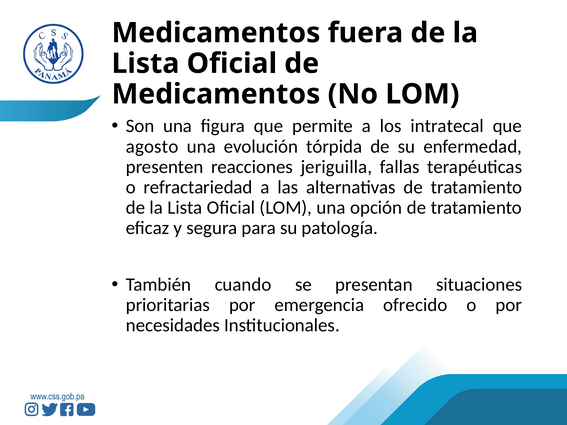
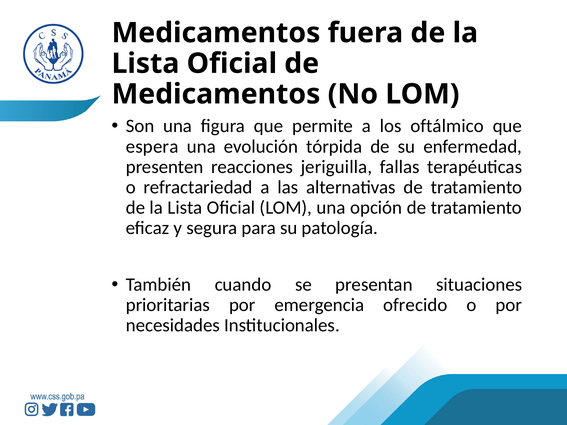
intratecal: intratecal -> oftálmico
agosto: agosto -> espera
